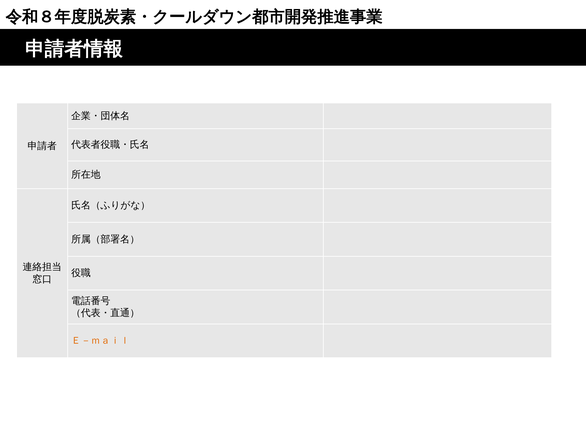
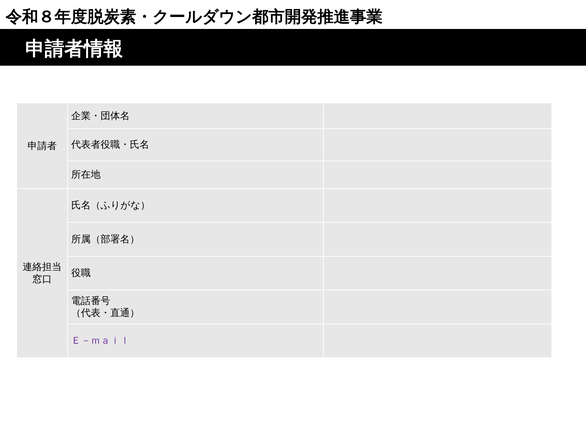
Ｅ－ｍａｉｌ colour: orange -> purple
